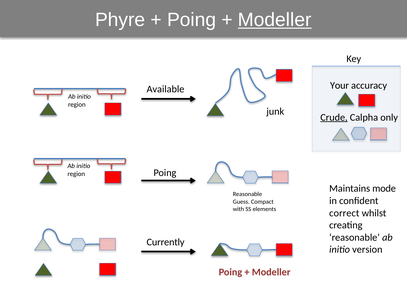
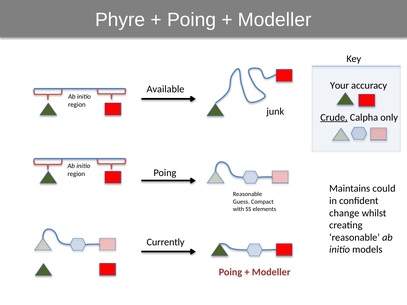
Modeller at (275, 20) underline: present -> none
mode: mode -> could
correct: correct -> change
version: version -> models
